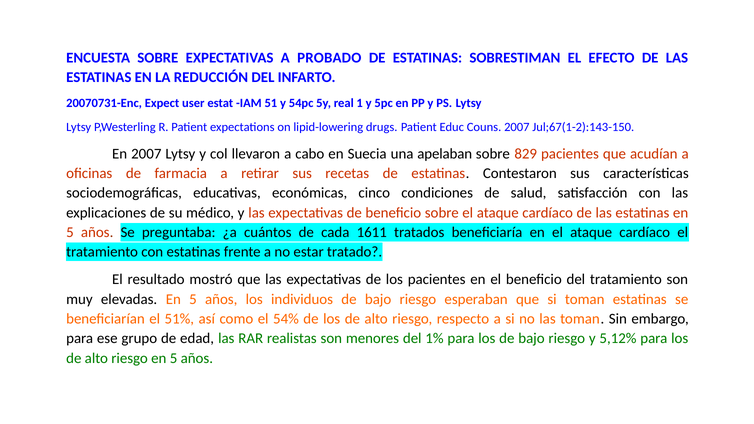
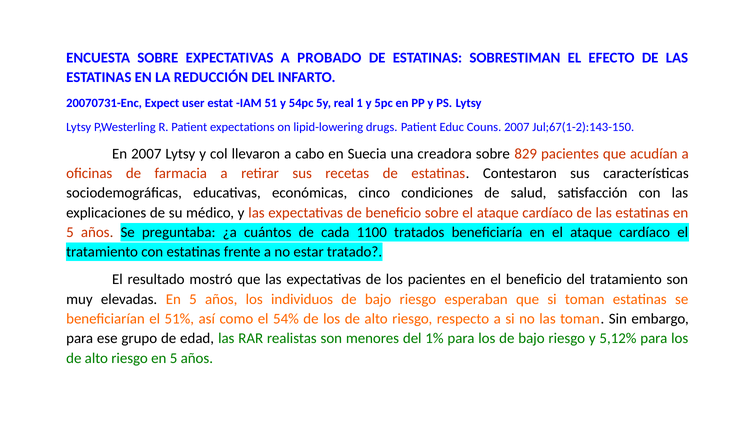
apelaban: apelaban -> creadora
1611: 1611 -> 1100
